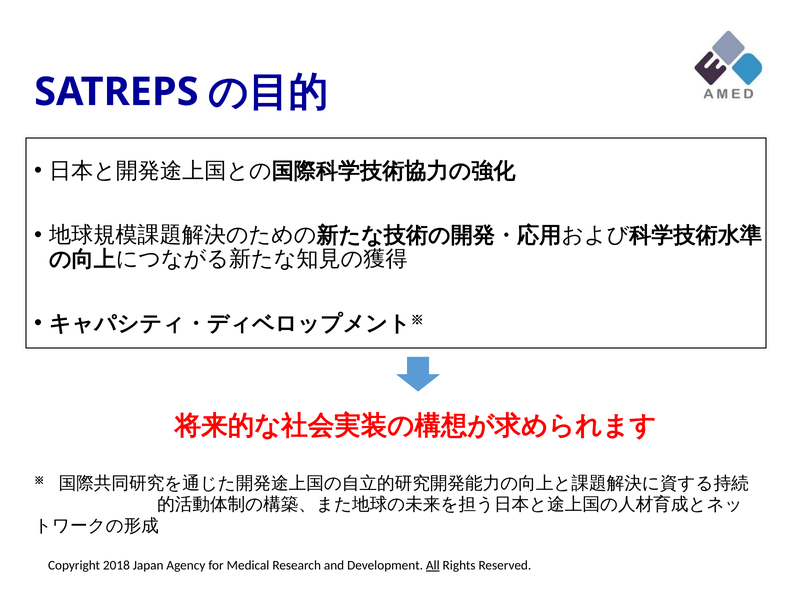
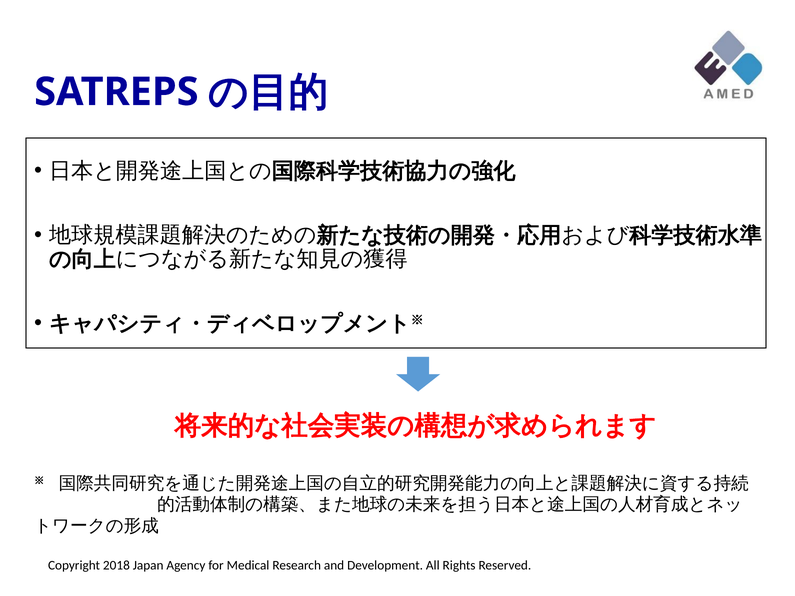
All at (433, 565) underline: present -> none
